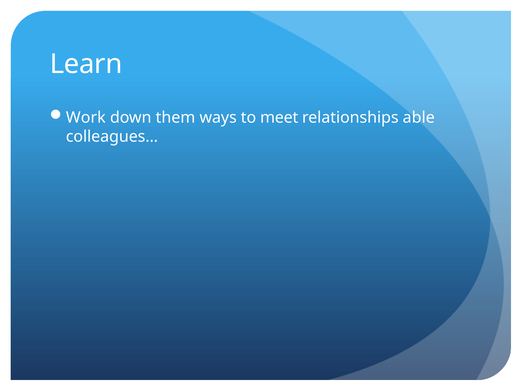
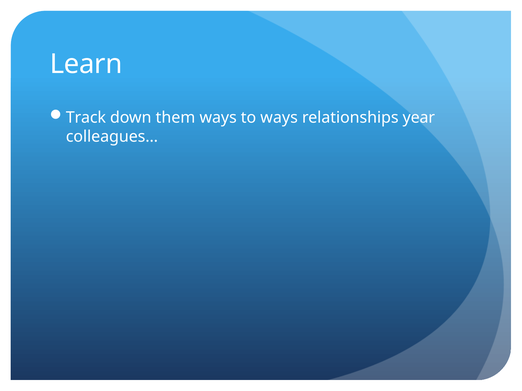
Work: Work -> Track
to meet: meet -> ways
able: able -> year
